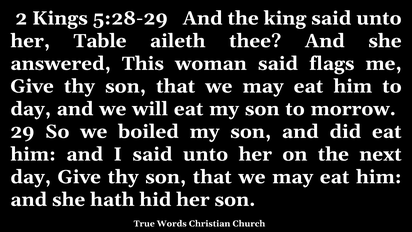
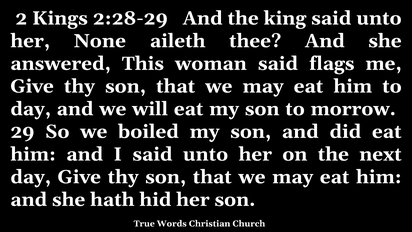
5:28-29: 5:28-29 -> 2:28-29
Table: Table -> None
